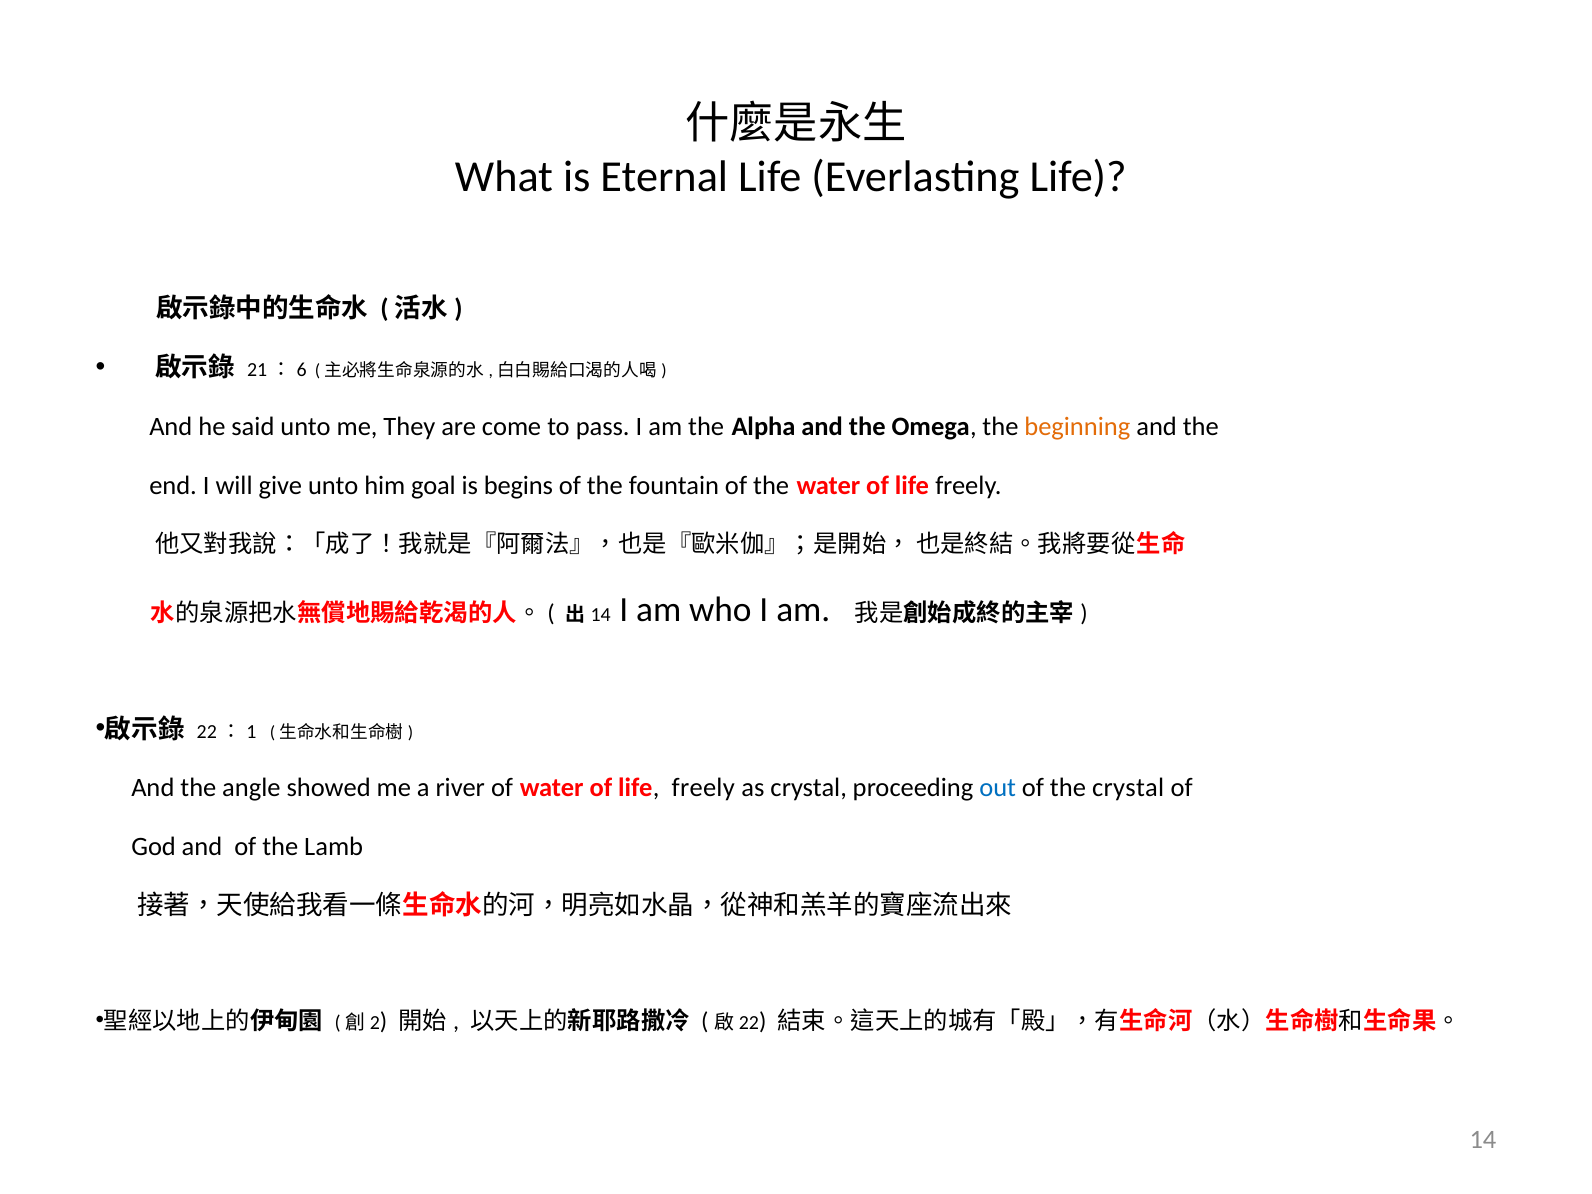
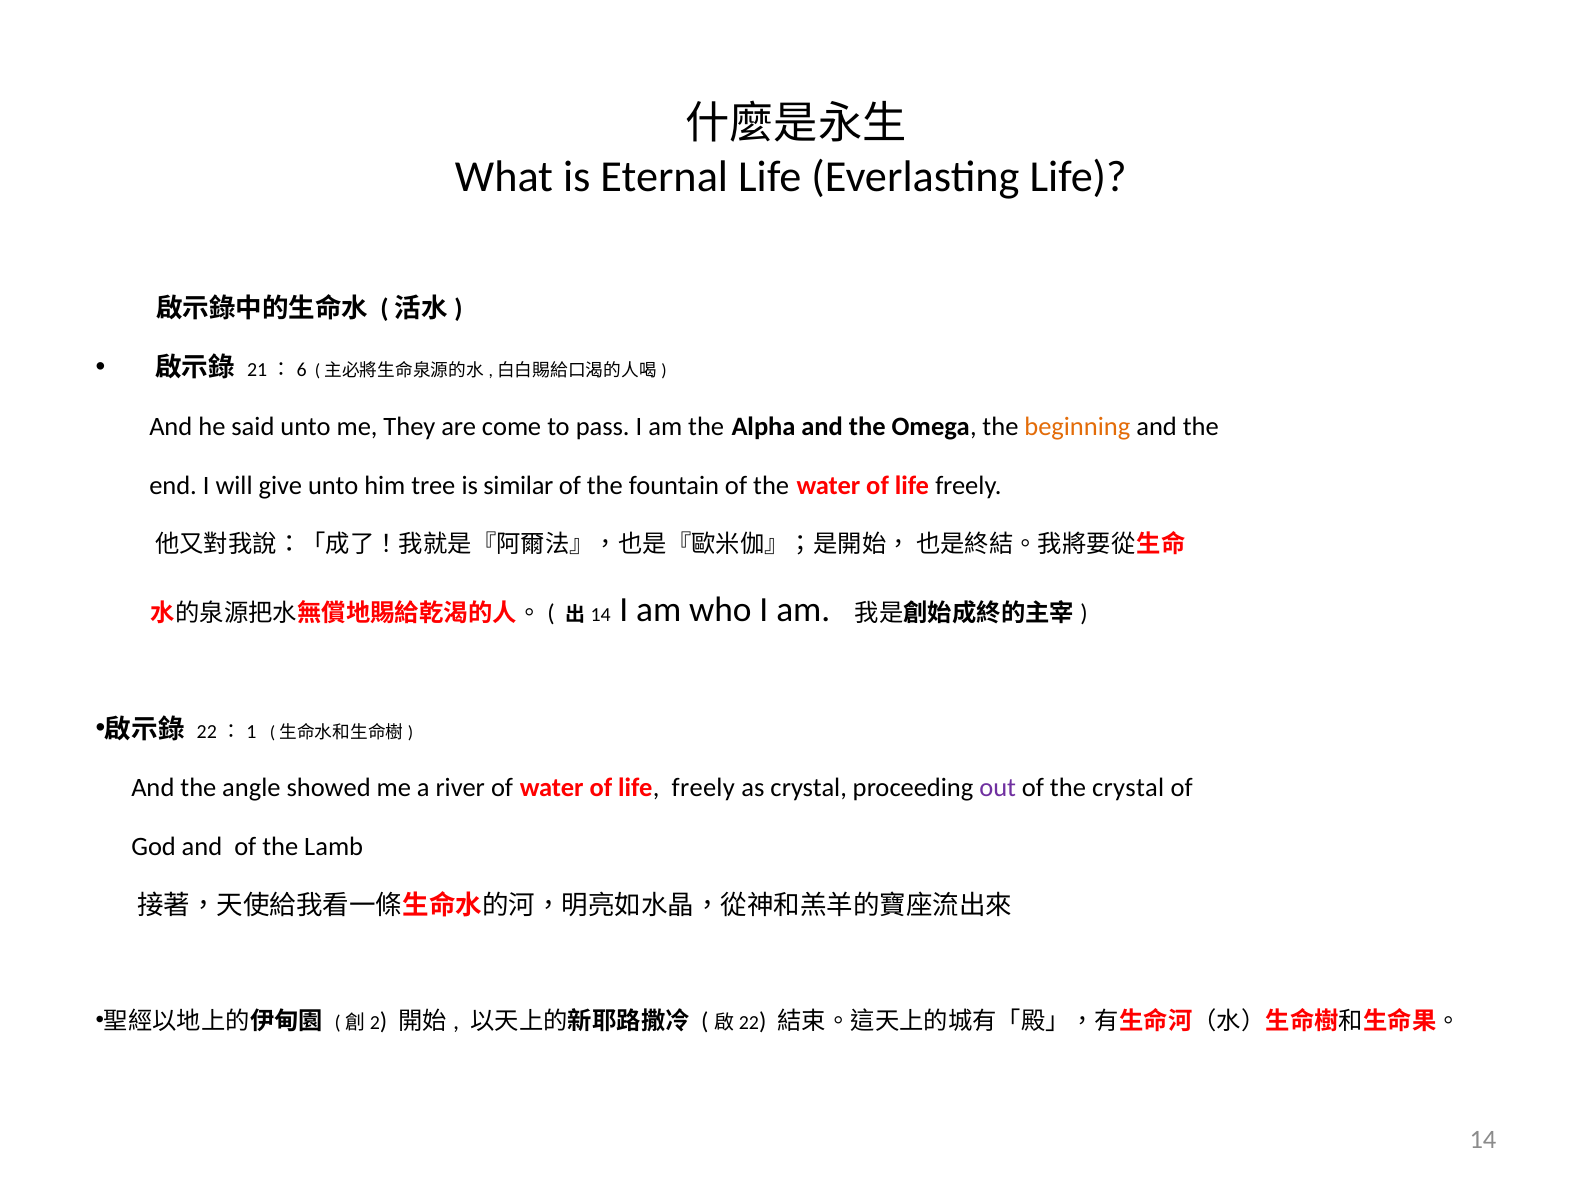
goal: goal -> tree
begins: begins -> similar
out colour: blue -> purple
